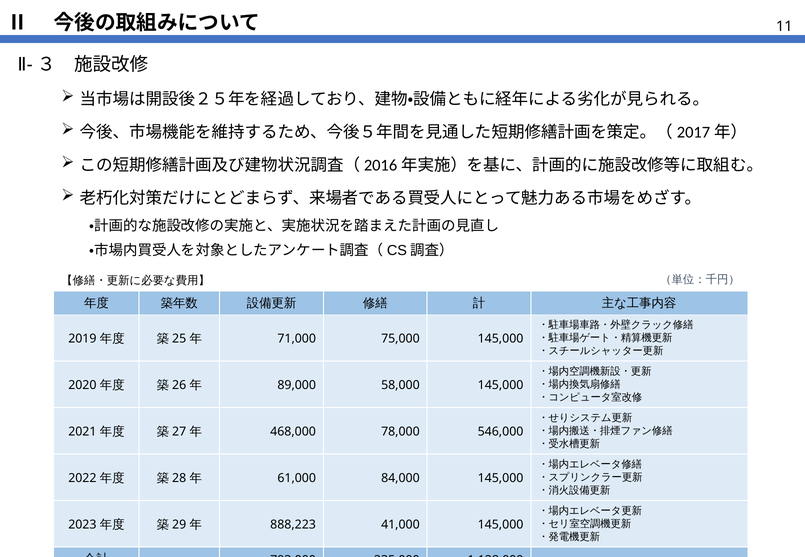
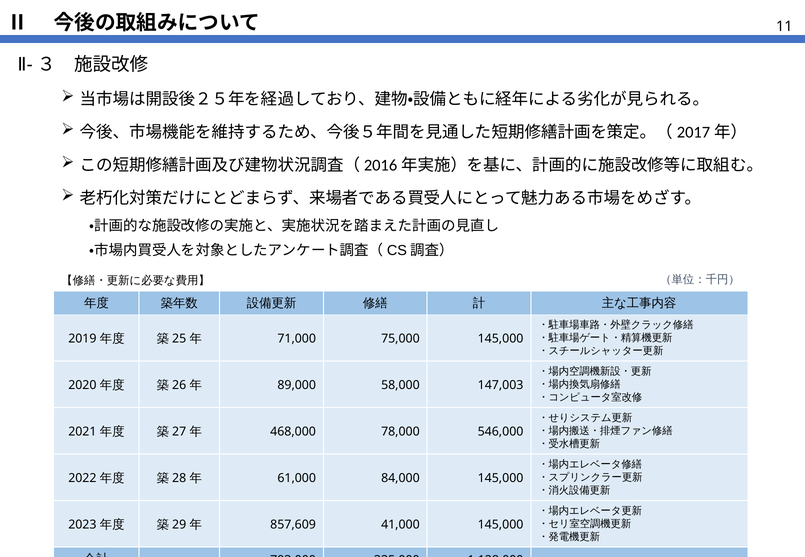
58,000 145,000: 145,000 -> 147,003
888,223: 888,223 -> 857,609
